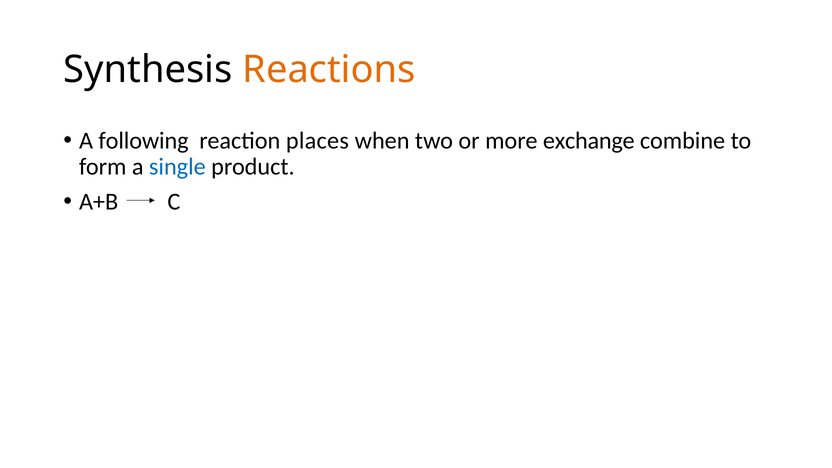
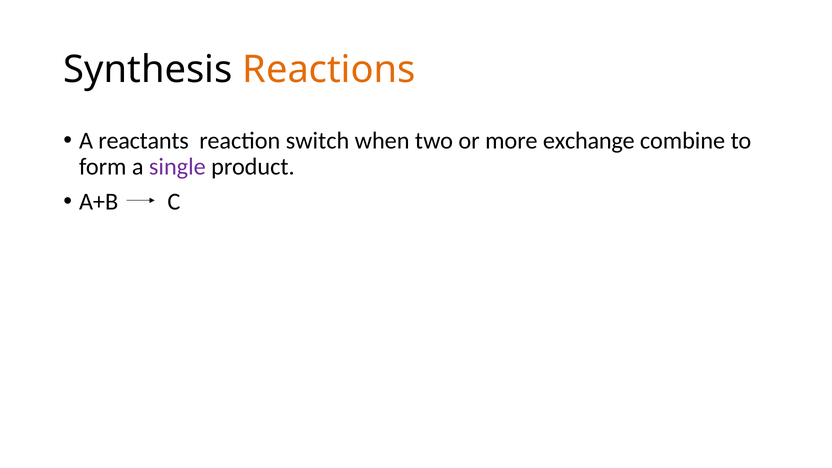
following: following -> reactants
places: places -> switch
single colour: blue -> purple
